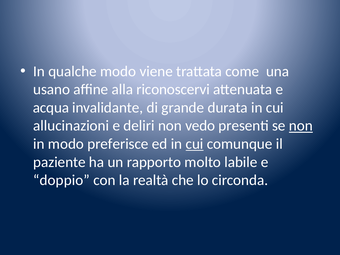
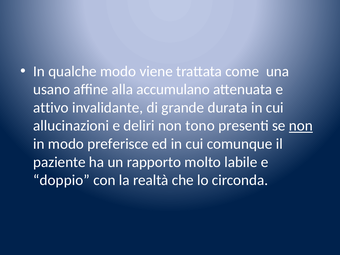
riconoscervi: riconoscervi -> accumulano
acqua: acqua -> attivo
vedo: vedo -> tono
cui at (195, 144) underline: present -> none
